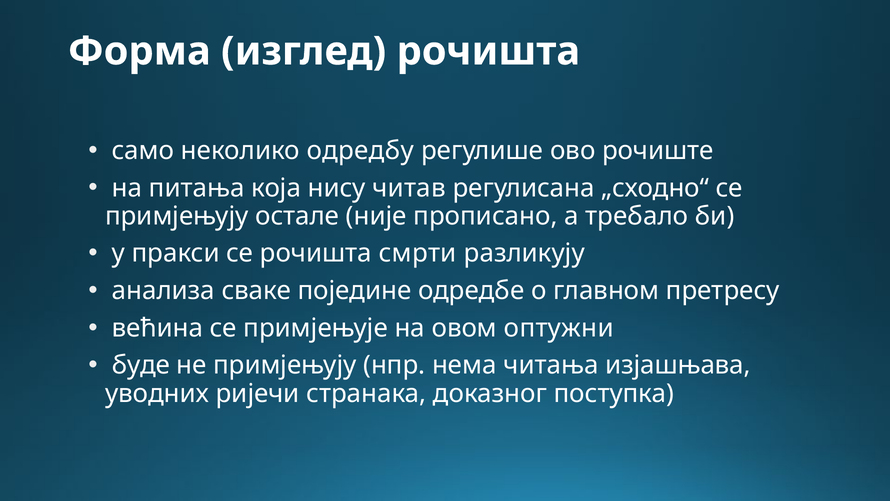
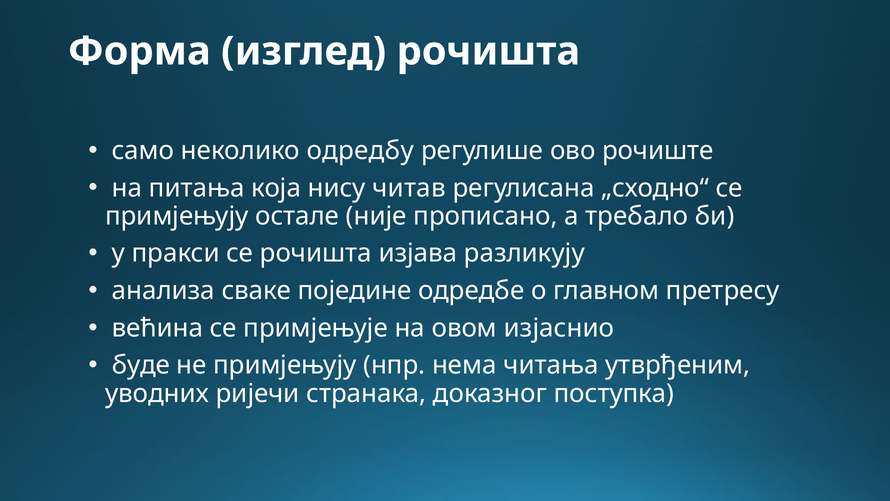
смрти: смрти -> изјава
оптужни: оптужни -> изјаснио
изјашњава: изјашњава -> утврђеним
